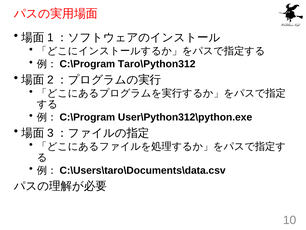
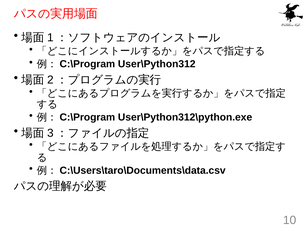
Taro\Python312: Taro\Python312 -> User\Python312
